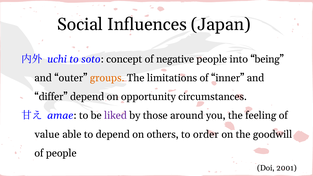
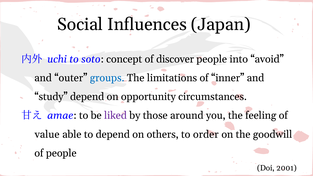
negative: negative -> discover
being: being -> avoid
groups colour: orange -> blue
differ: differ -> study
